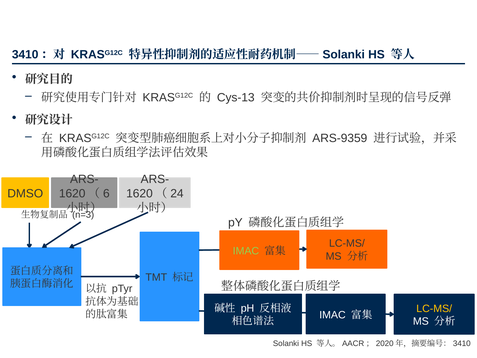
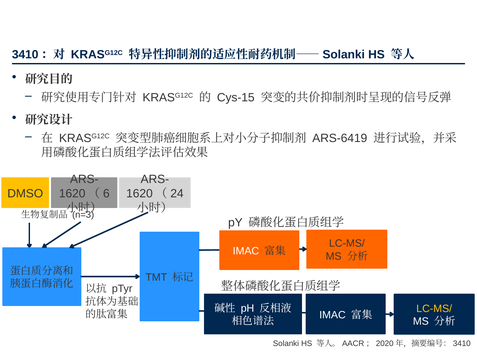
Cys-13: Cys-13 -> Cys-15
ARS-9359: ARS-9359 -> ARS-6419
IMAC at (246, 251) colour: light green -> white
